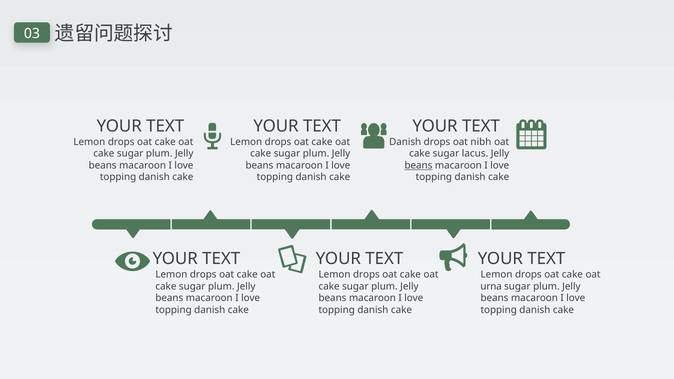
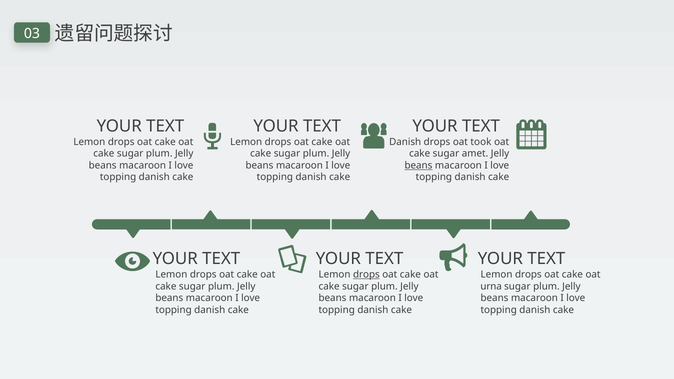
nibh: nibh -> took
lacus: lacus -> amet
drops at (366, 275) underline: none -> present
